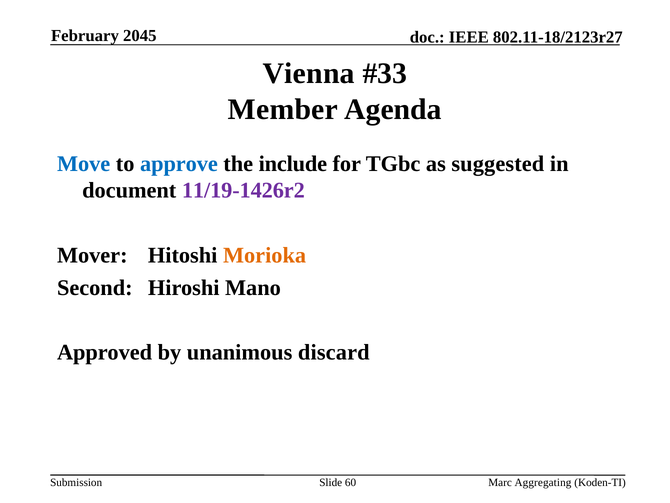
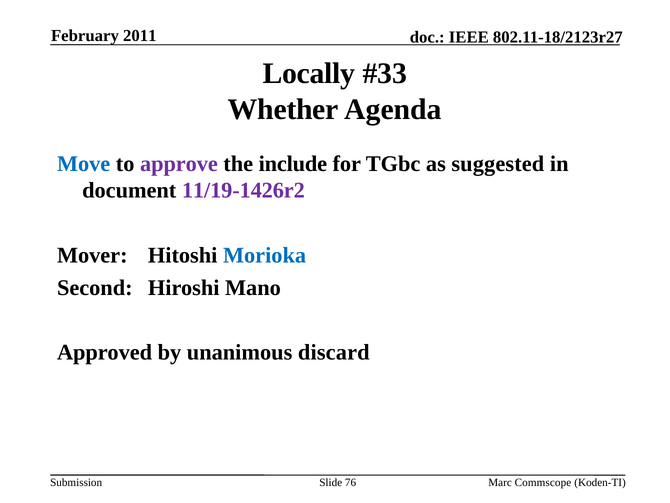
2045: 2045 -> 2011
Vienna: Vienna -> Locally
Member: Member -> Whether
approve colour: blue -> purple
Morioka colour: orange -> blue
60: 60 -> 76
Aggregating: Aggregating -> Commscope
